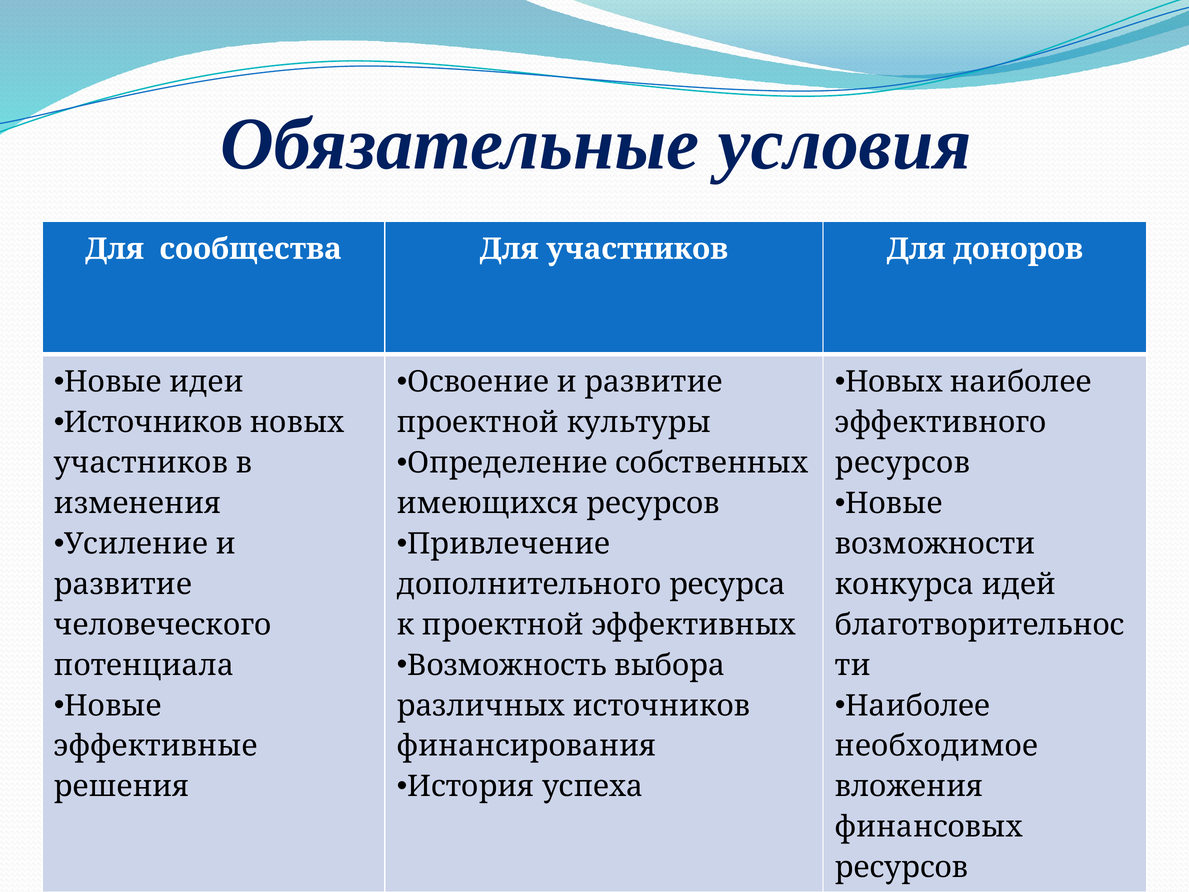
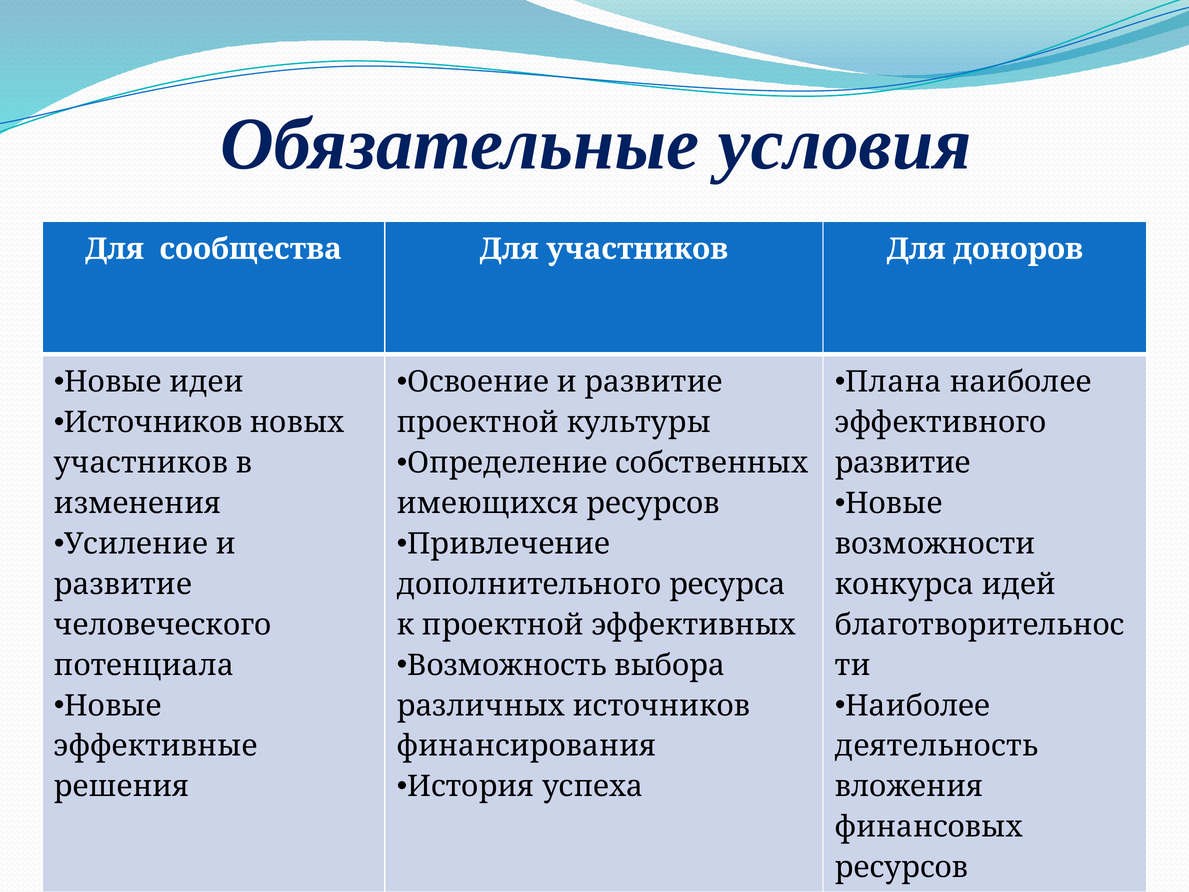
Новых at (894, 382): Новых -> Плана
ресурсов at (903, 463): ресурсов -> развитие
необходимое: необходимое -> деятельность
